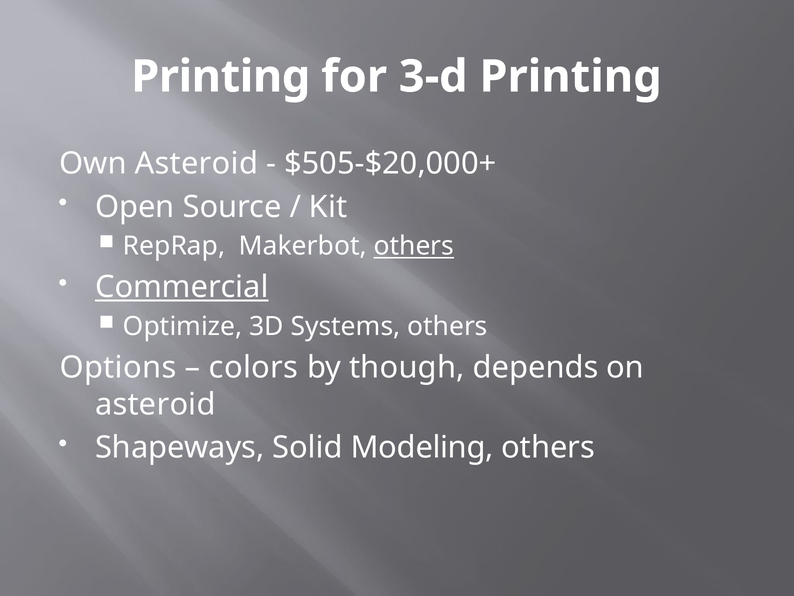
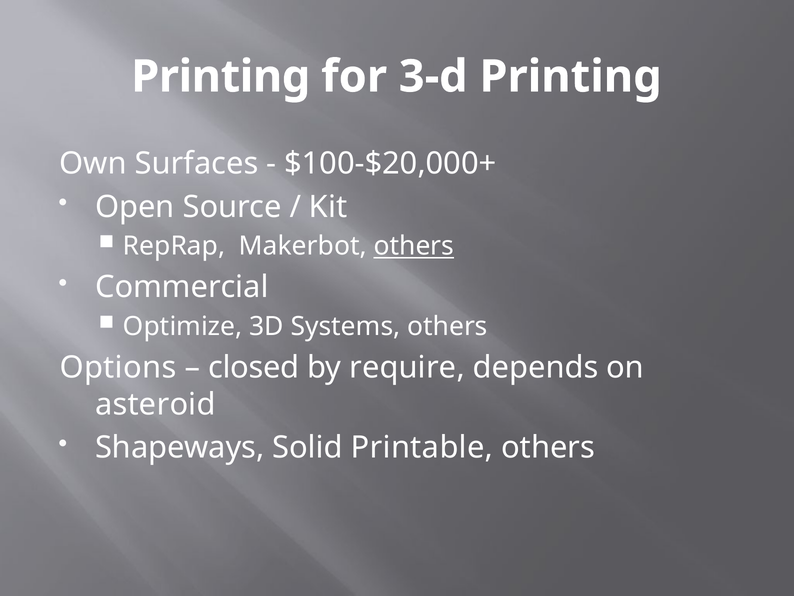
Own Asteroid: Asteroid -> Surfaces
$505-$20,000+: $505-$20,000+ -> $100-$20,000+
Commercial underline: present -> none
colors: colors -> closed
though: though -> require
Modeling: Modeling -> Printable
